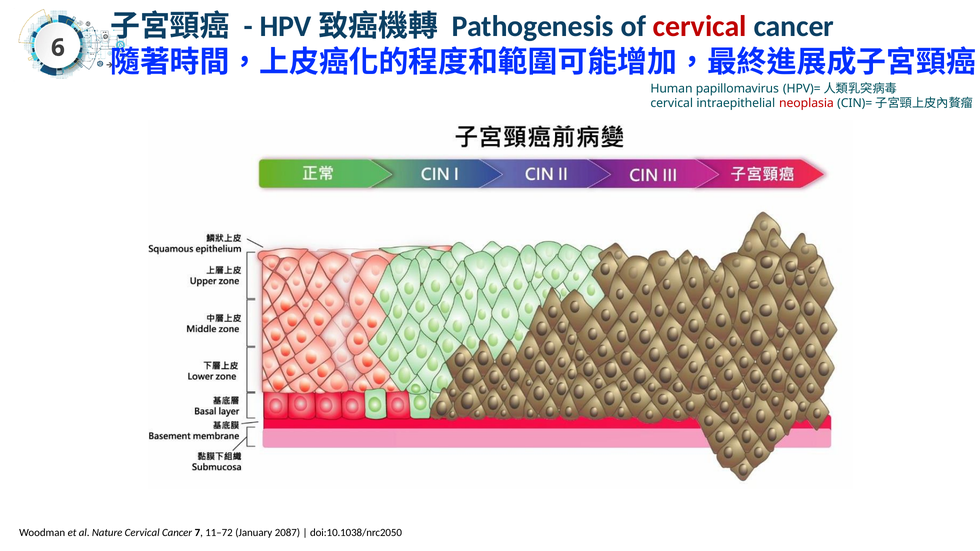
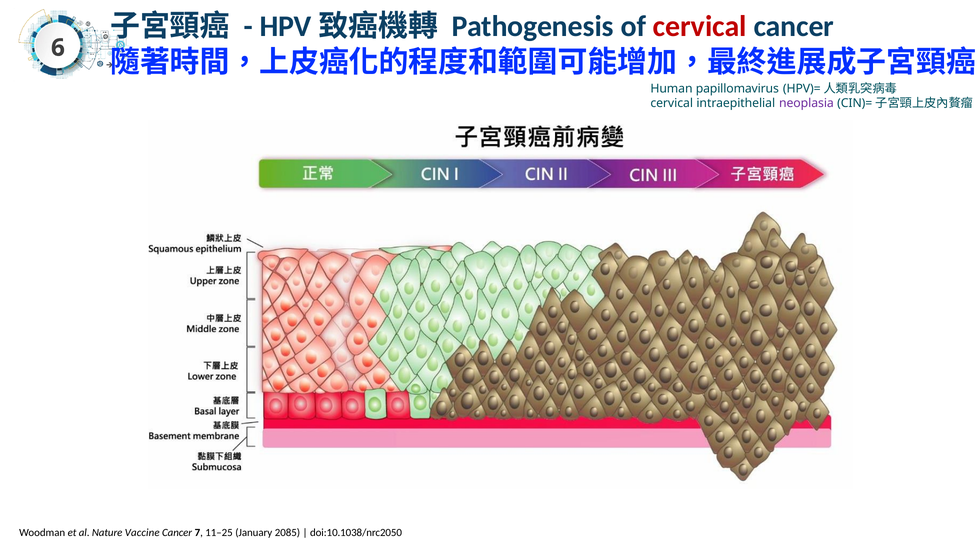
neoplasia colour: red -> purple
Nature Cervical: Cervical -> Vaccine
11–72: 11–72 -> 11–25
2087: 2087 -> 2085
